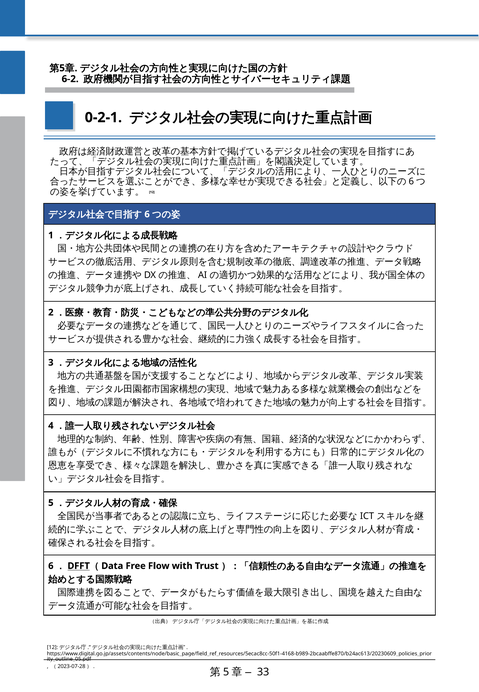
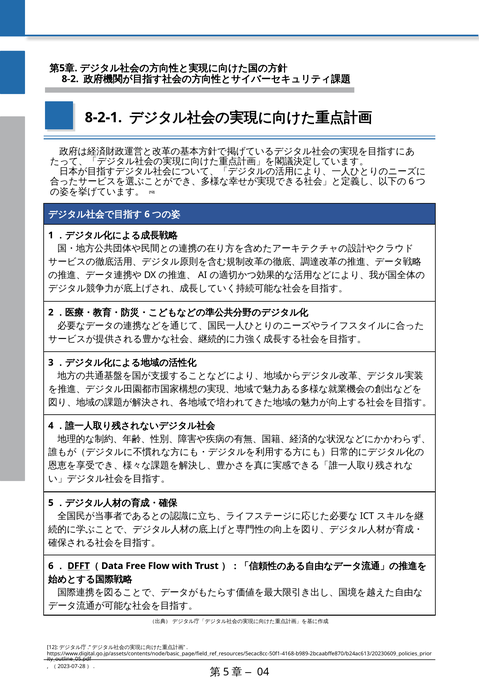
6-2: 6-2 -> 8-2
0-2-1: 0-2-1 -> 8-2-1
33: 33 -> 04
